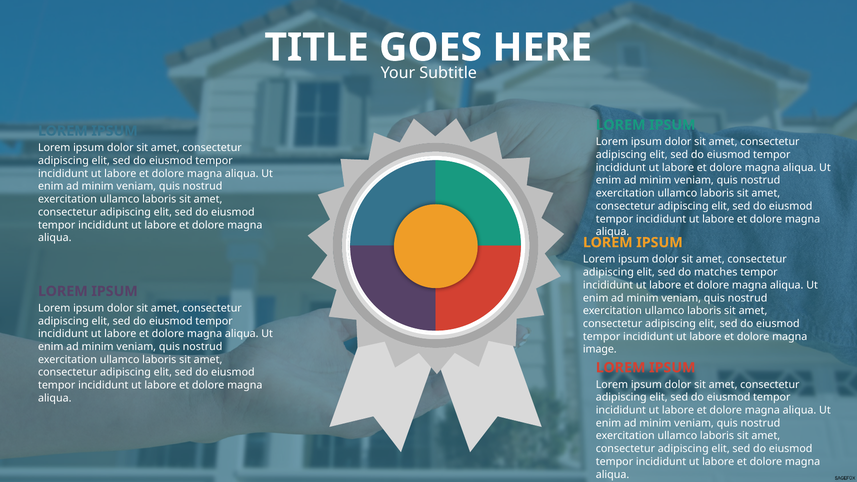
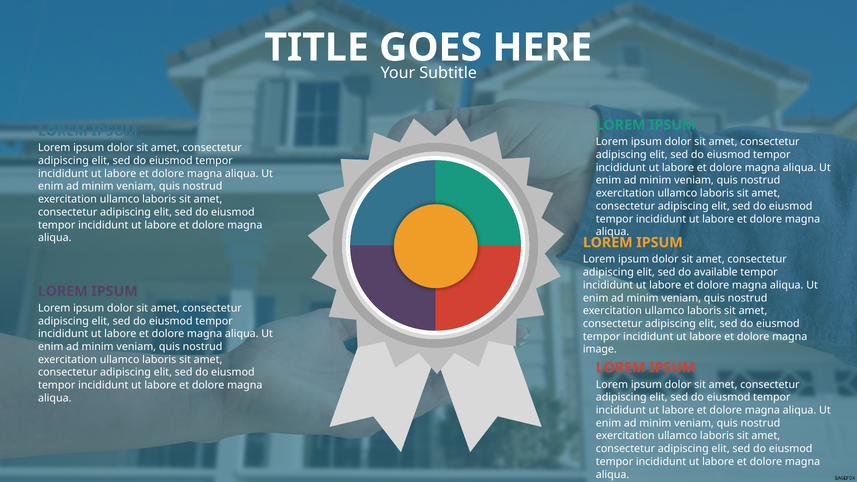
matches: matches -> available
